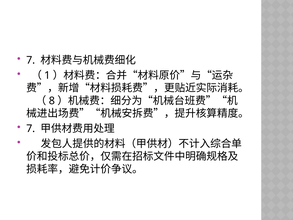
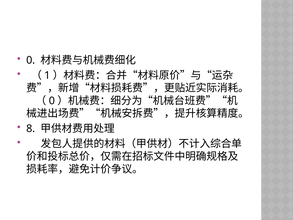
7 at (31, 60): 7 -> 0
8 at (52, 101): 8 -> 0
7 at (31, 128): 7 -> 8
